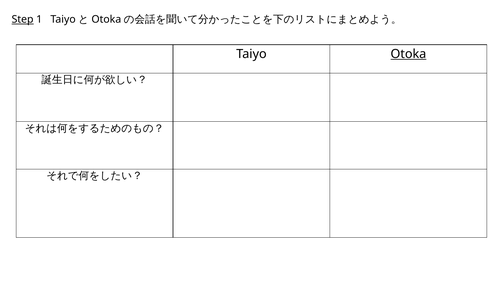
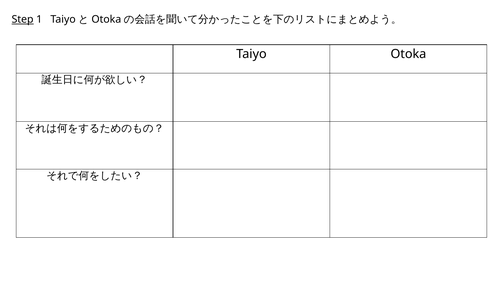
Otoka underline: present -> none
